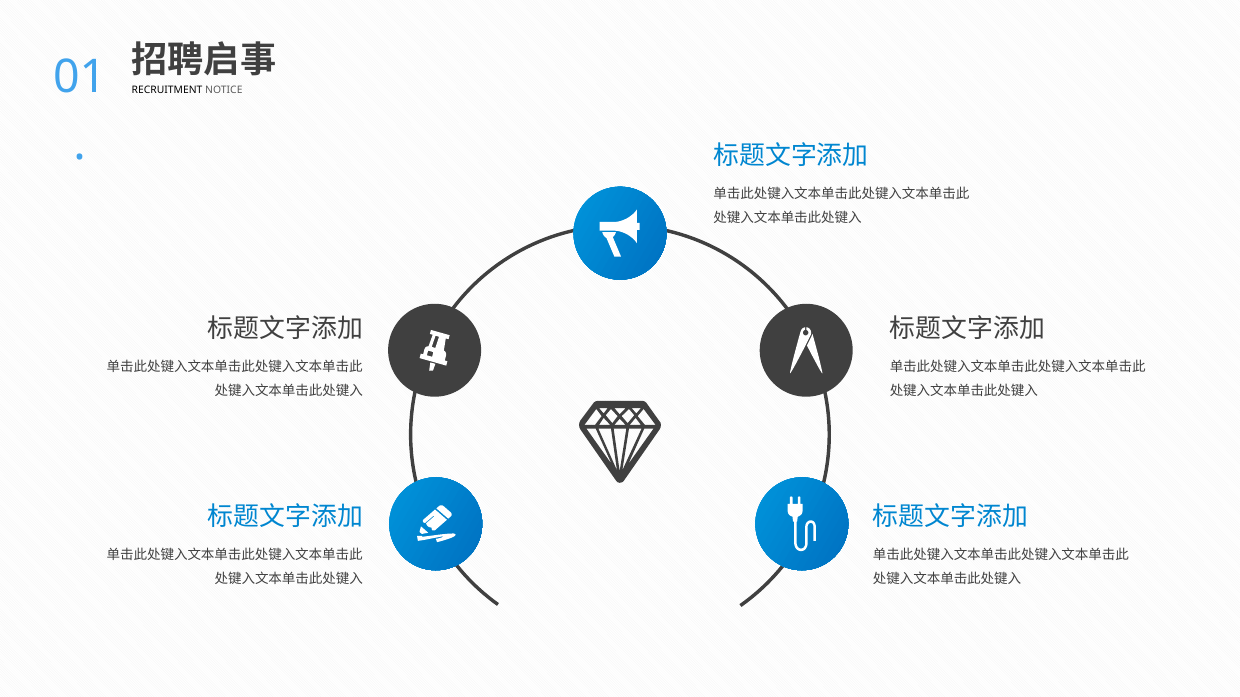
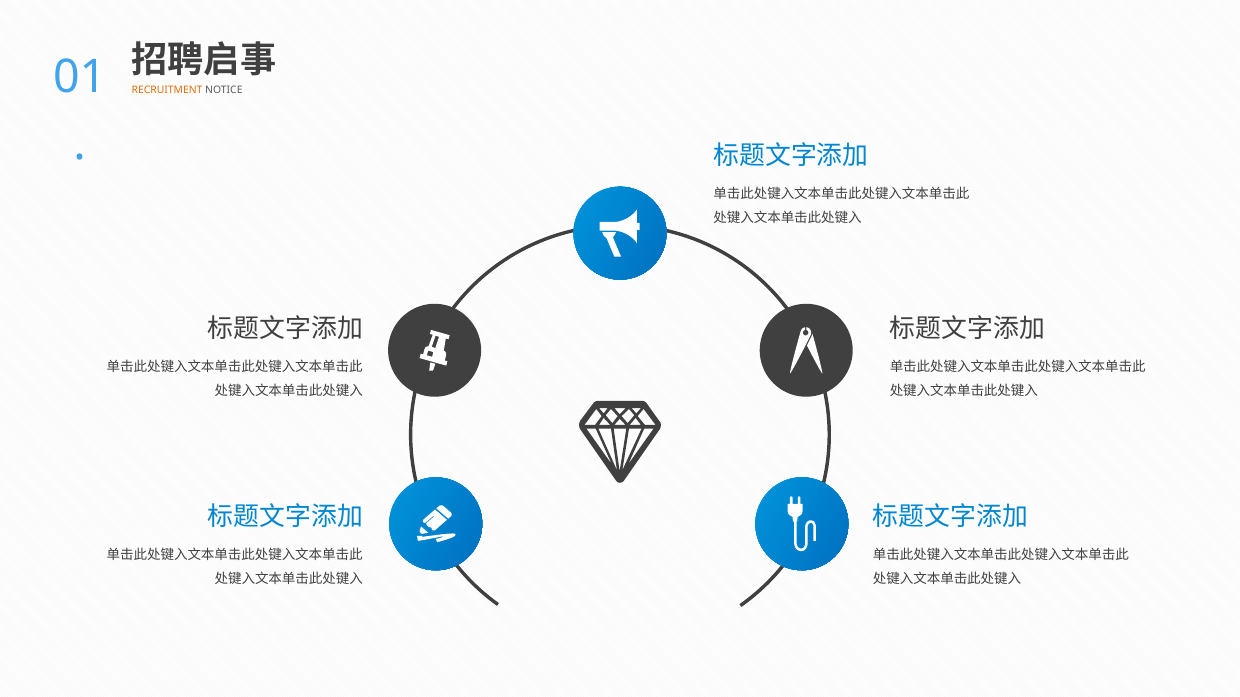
RECRUITMENT colour: black -> orange
